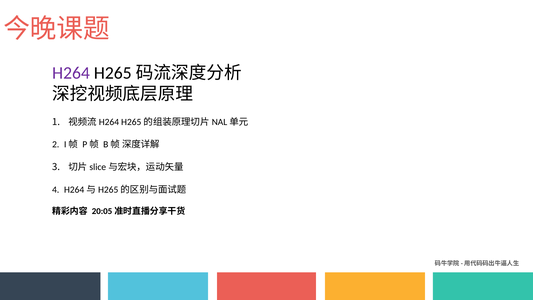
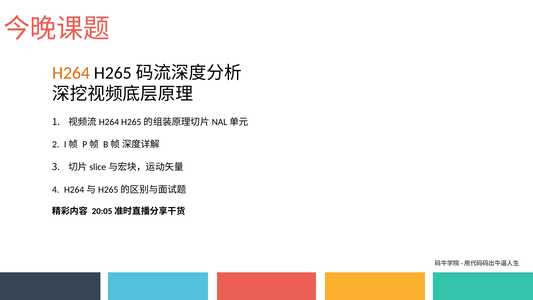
H264 colour: purple -> orange
